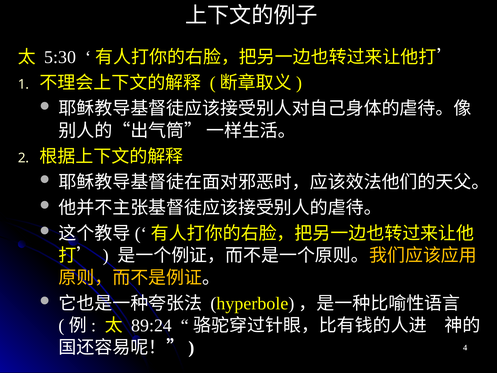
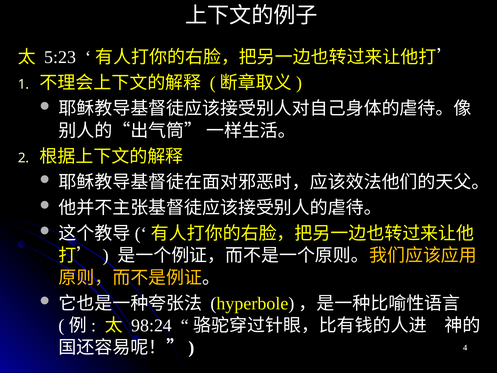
5:30: 5:30 -> 5:23
89:24: 89:24 -> 98:24
